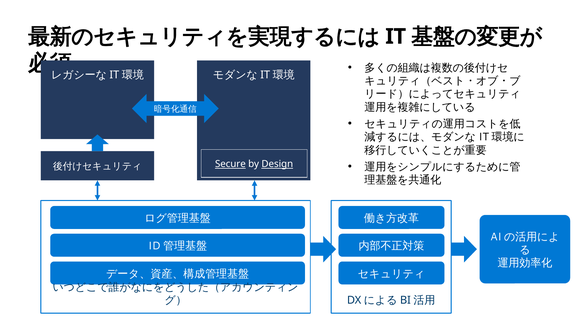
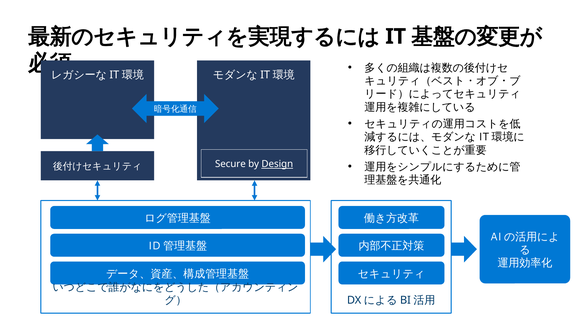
Secure underline: present -> none
